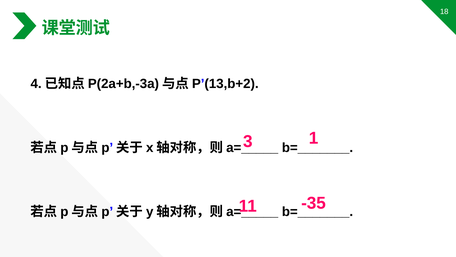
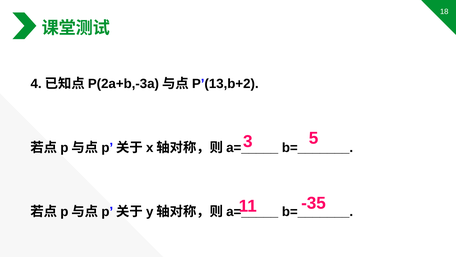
1: 1 -> 5
